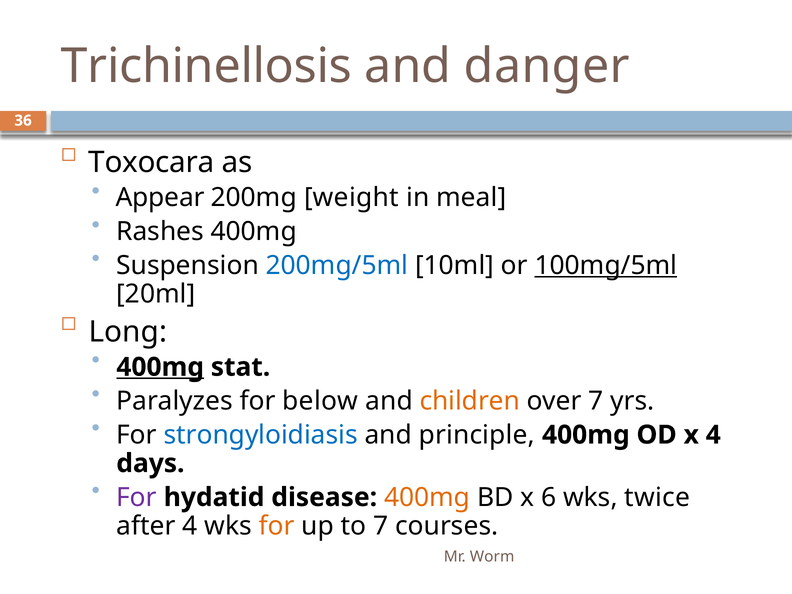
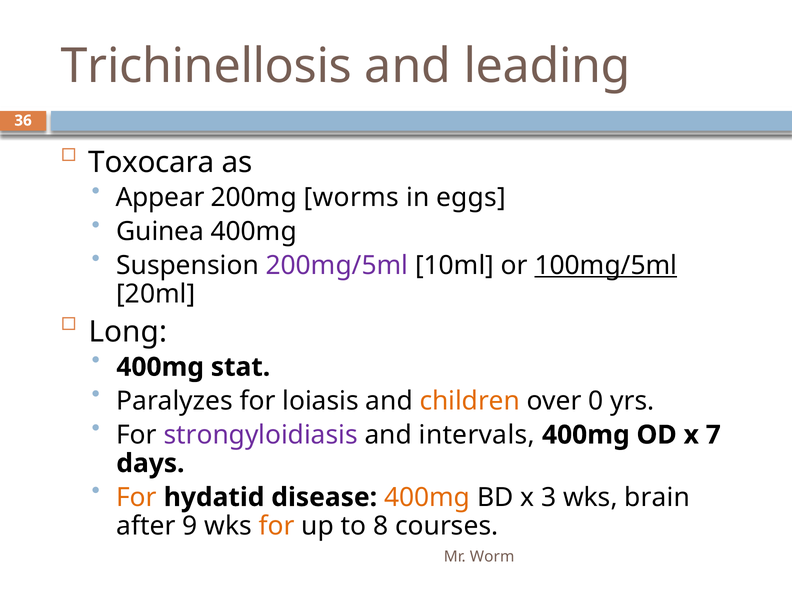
danger: danger -> leading
weight: weight -> worms
meal: meal -> eggs
Rashes: Rashes -> Guinea
200mg/5ml colour: blue -> purple
400mg at (160, 367) underline: present -> none
below: below -> loiasis
over 7: 7 -> 0
strongyloidiasis colour: blue -> purple
principle: principle -> intervals
x 4: 4 -> 7
For at (137, 497) colour: purple -> orange
6: 6 -> 3
twice: twice -> brain
after 4: 4 -> 9
to 7: 7 -> 8
